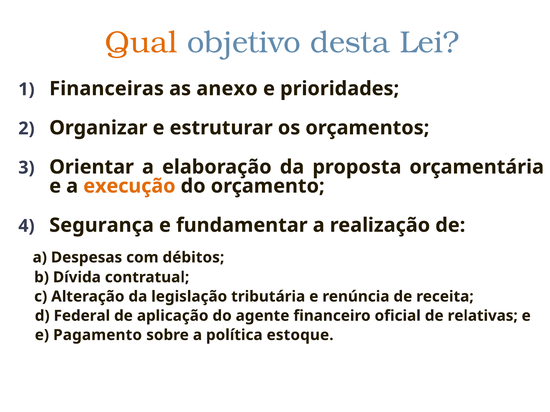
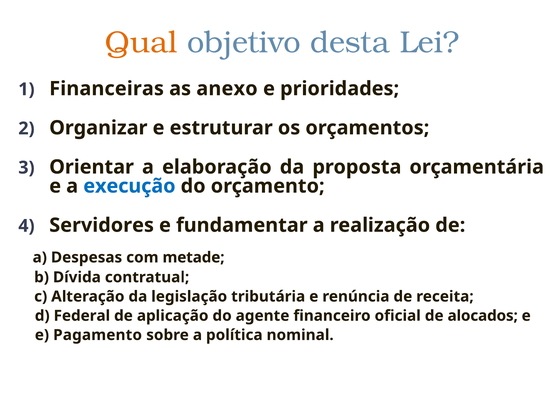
execução colour: orange -> blue
Segurança: Segurança -> Servidores
débitos: débitos -> metade
relativas: relativas -> alocados
estoque: estoque -> nominal
